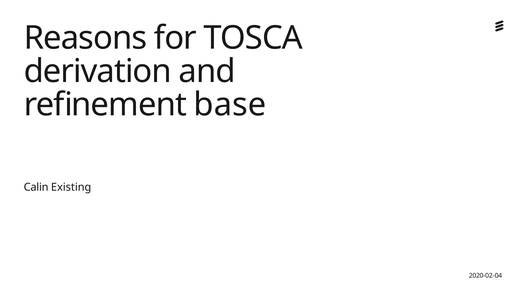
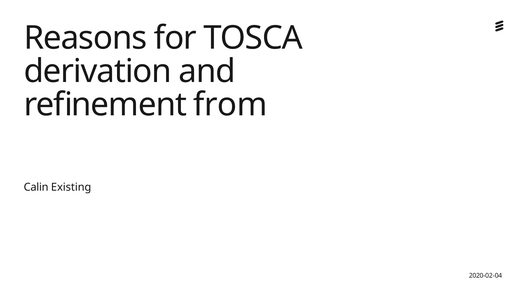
base: base -> from
